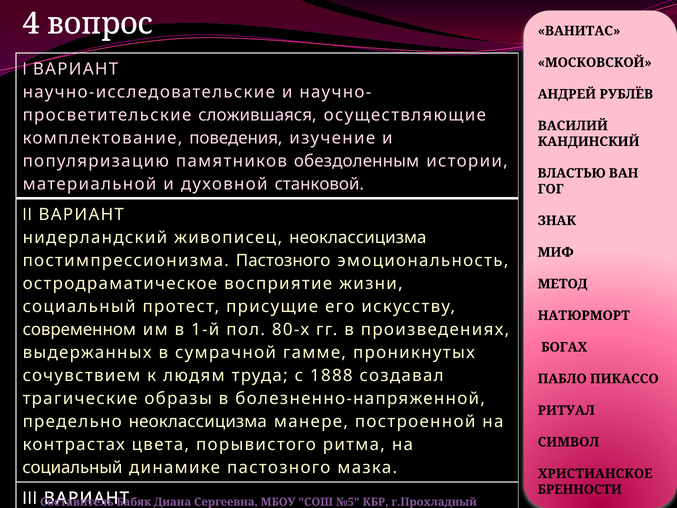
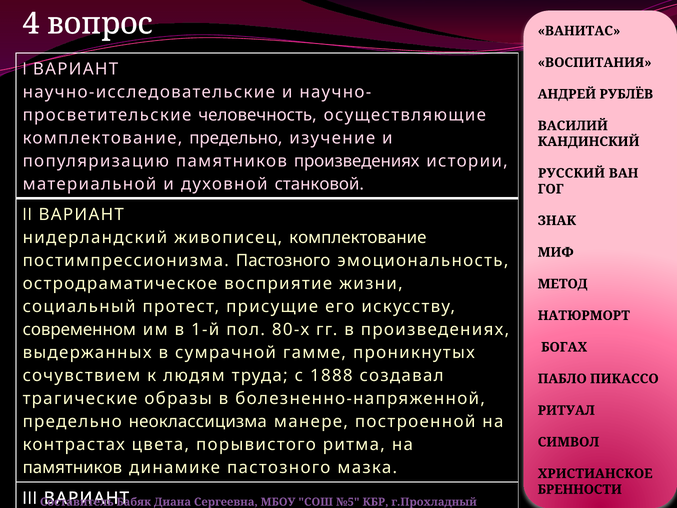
МОСКОВСКОЙ: МОСКОВСКОЙ -> ВОСПИТАНИЯ
сложившаяся: сложившаяся -> человечность
комплектование поведения: поведения -> предельно
памятников обездоленным: обездоленным -> произведениях
ВЛАСТЬЮ: ВЛАСТЬЮ -> РУССКИЙ
живописец неоклассицизма: неоклассицизма -> комплектование
социальный at (72, 468): социальный -> памятников
